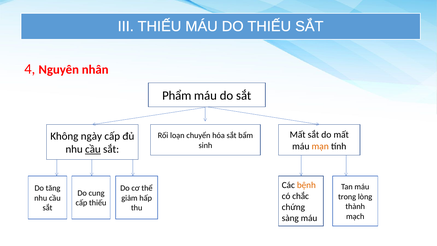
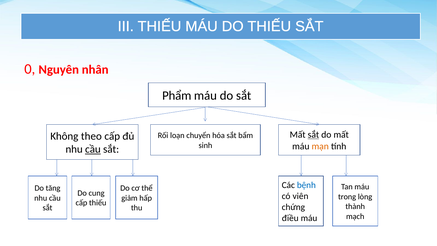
4: 4 -> 0
sắt at (313, 135) underline: none -> present
ngày: ngày -> theo
bệnh colour: orange -> blue
chắc: chắc -> viên
sàng: sàng -> điều
